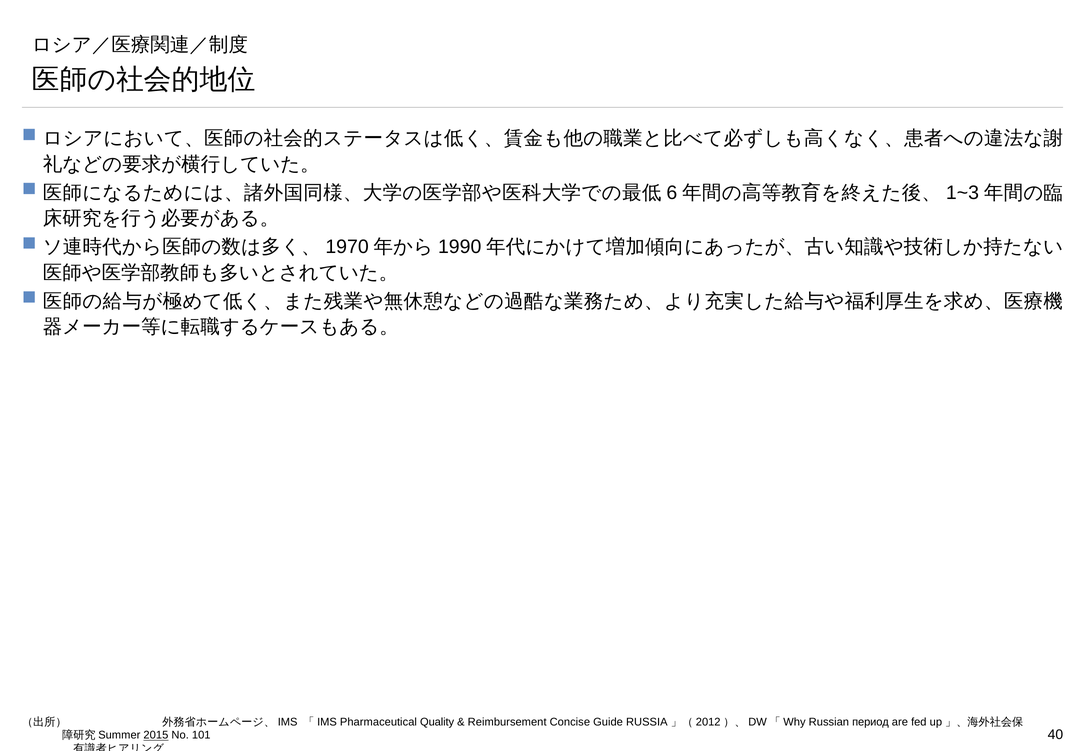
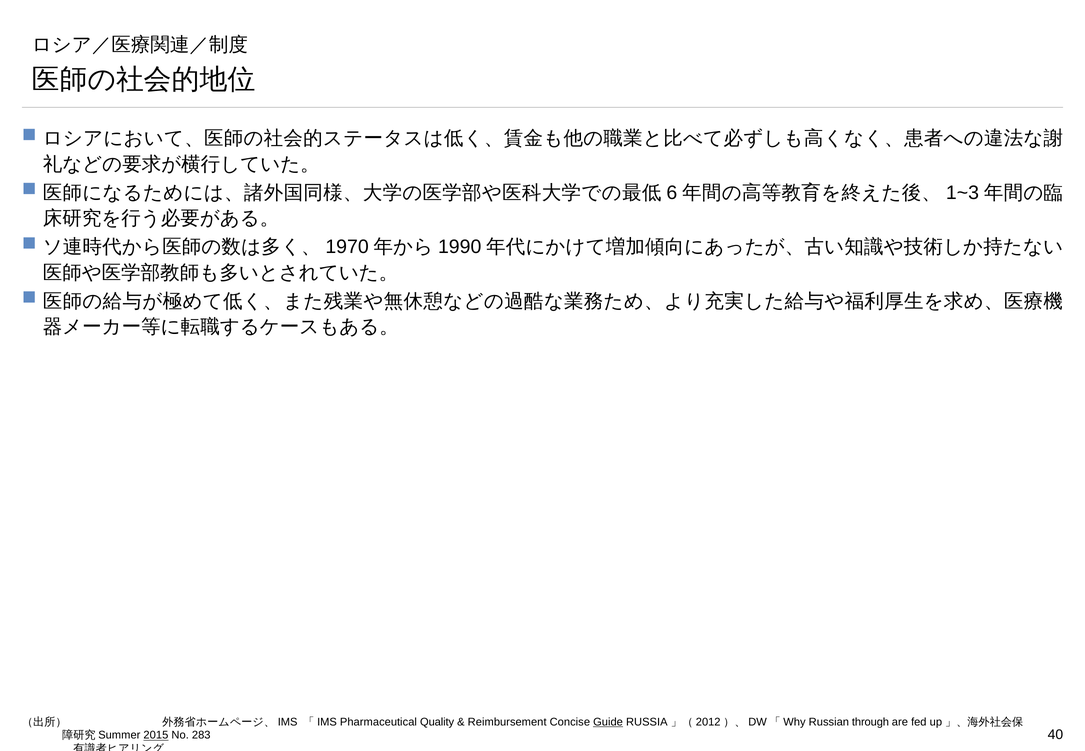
Guide underline: none -> present
период: период -> through
101: 101 -> 283
